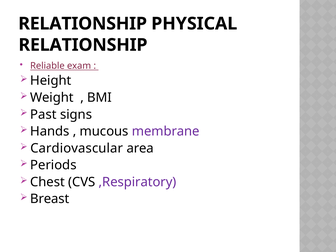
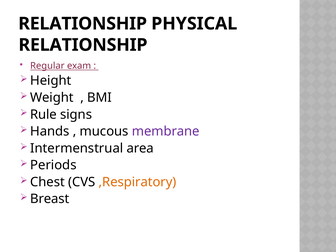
Reliable: Reliable -> Regular
Past: Past -> Rule
Cardiovascular: Cardiovascular -> Intermenstrual
,Respiratory colour: purple -> orange
